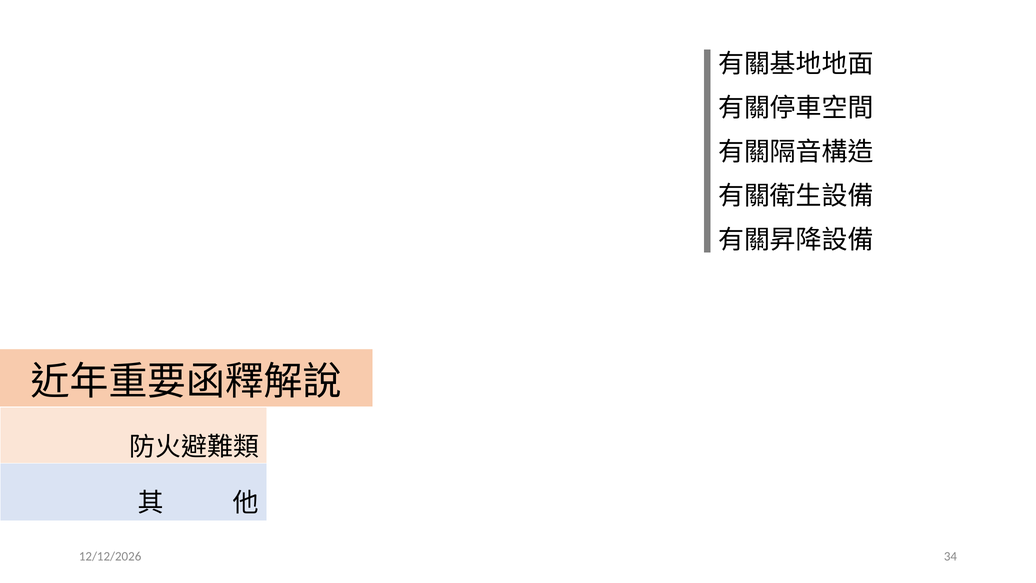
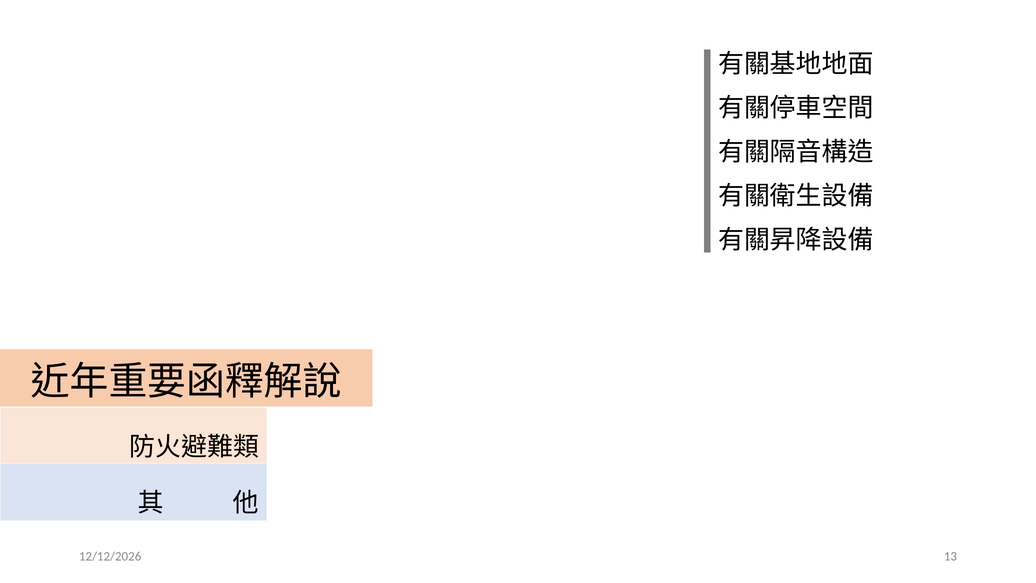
34: 34 -> 13
